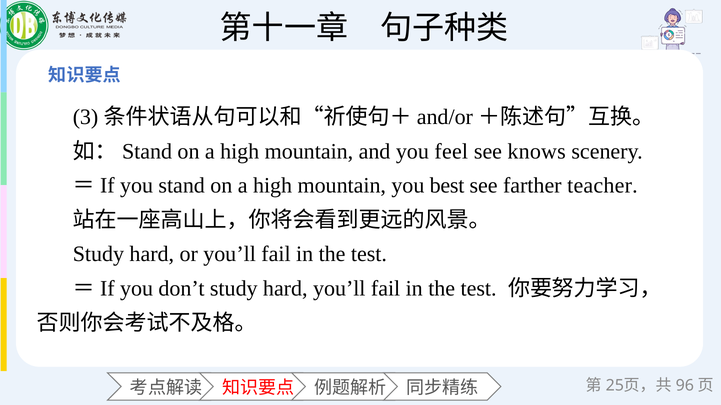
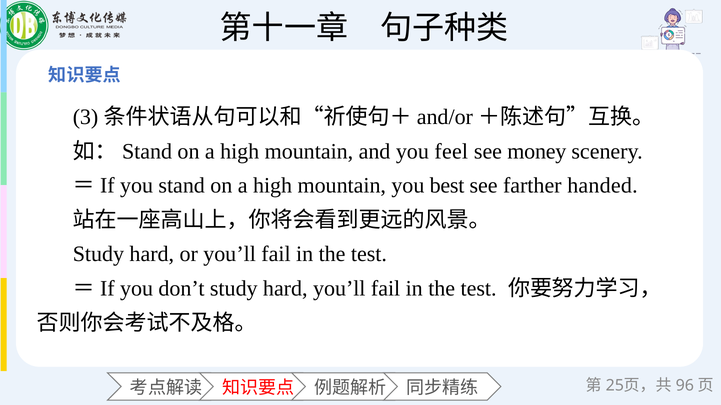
knows: knows -> money
teacher: teacher -> handed
